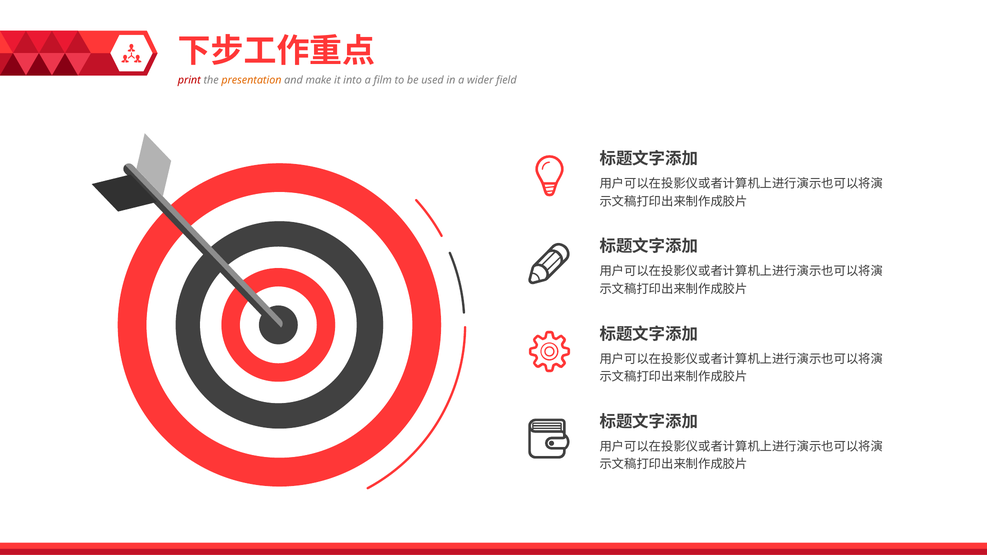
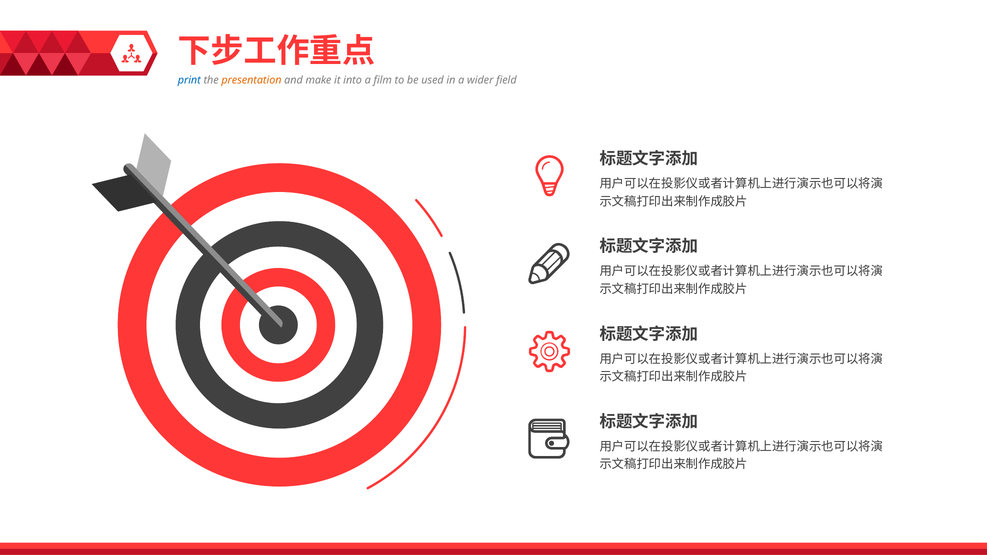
print colour: red -> blue
